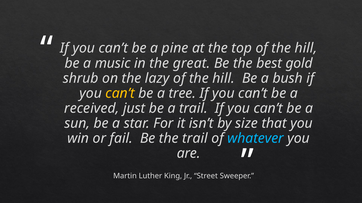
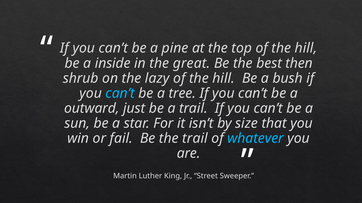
music: music -> inside
gold: gold -> then
can’t at (120, 93) colour: yellow -> light blue
received: received -> outward
